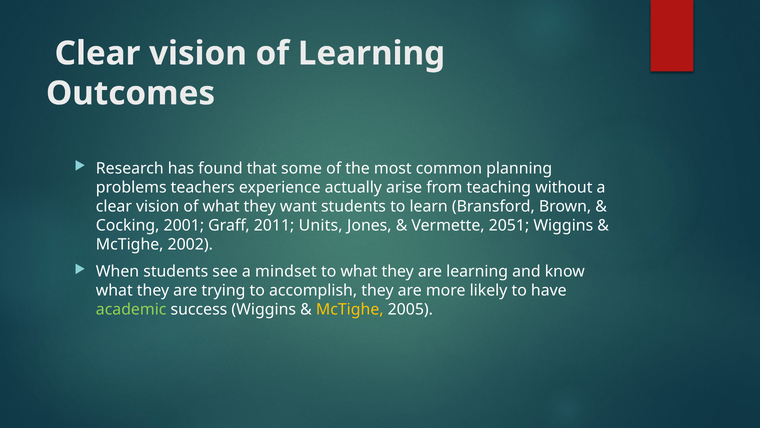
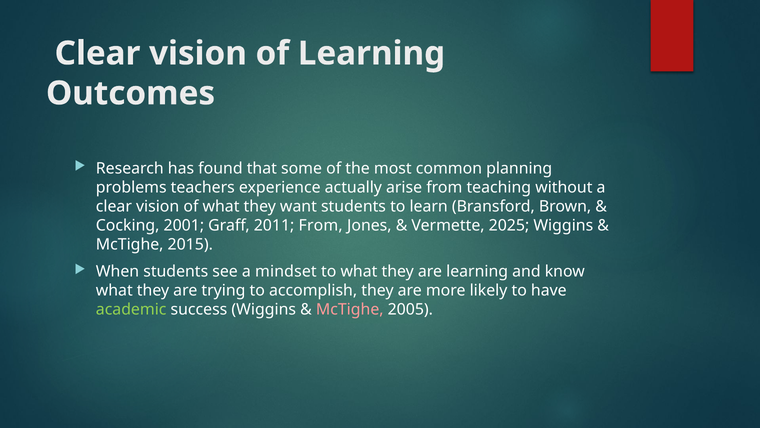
2011 Units: Units -> From
2051: 2051 -> 2025
2002: 2002 -> 2015
McTighe at (350, 309) colour: yellow -> pink
